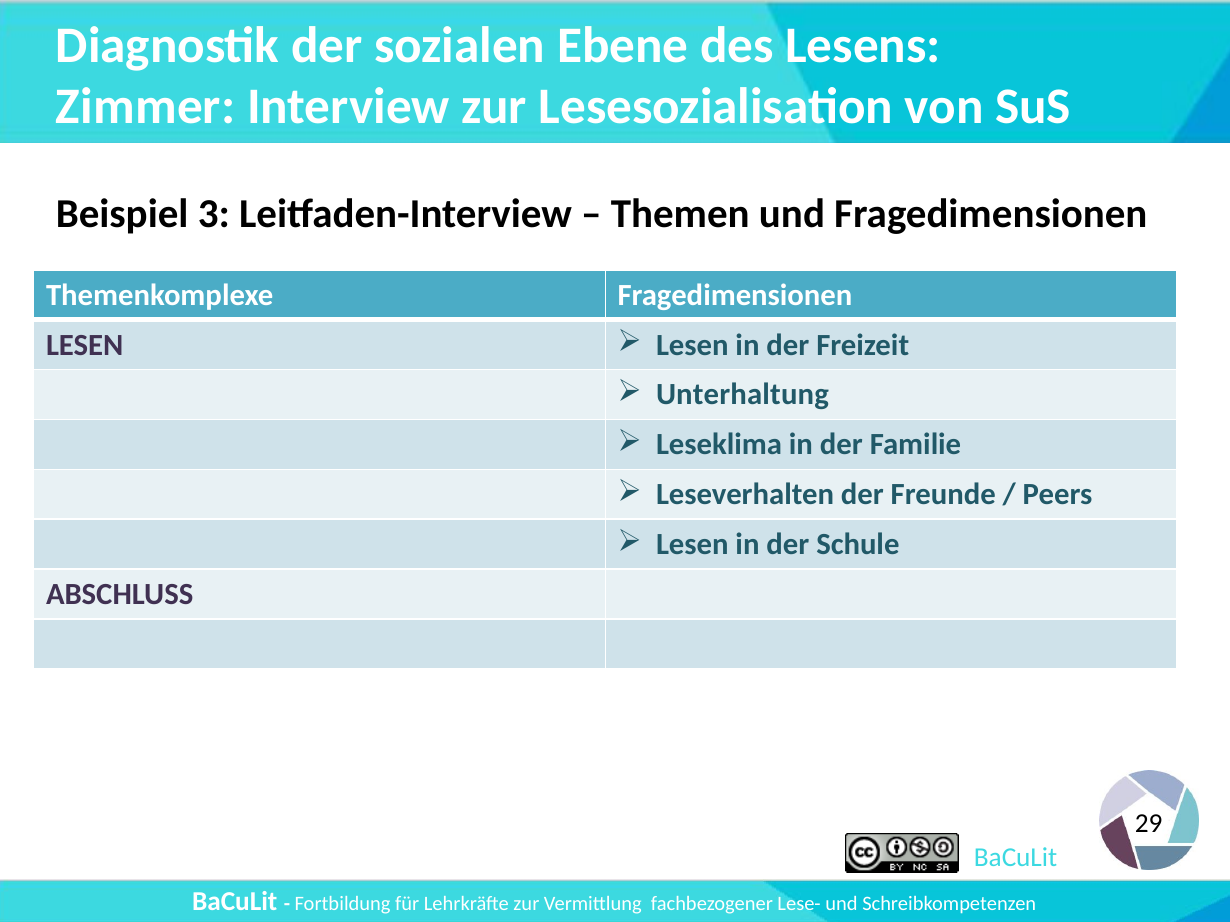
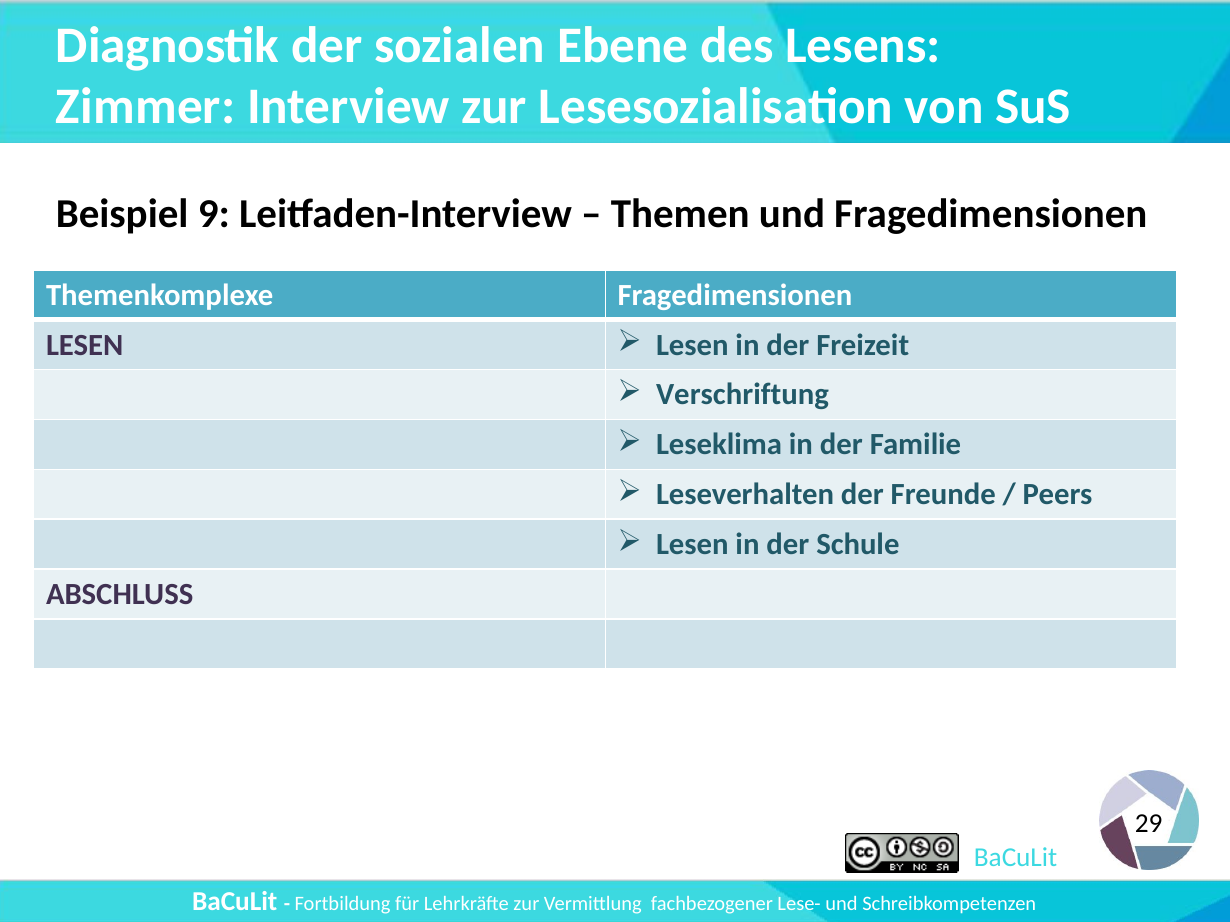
3: 3 -> 9
Unterhaltung: Unterhaltung -> Verschriftung
